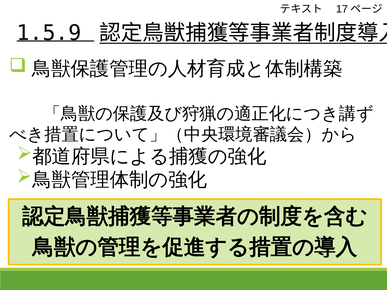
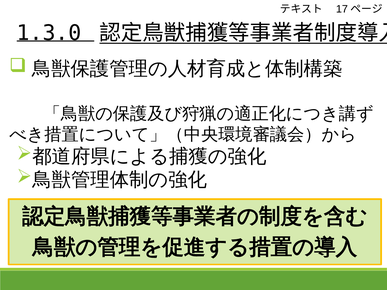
1.5.9: 1.5.9 -> 1.3.0
